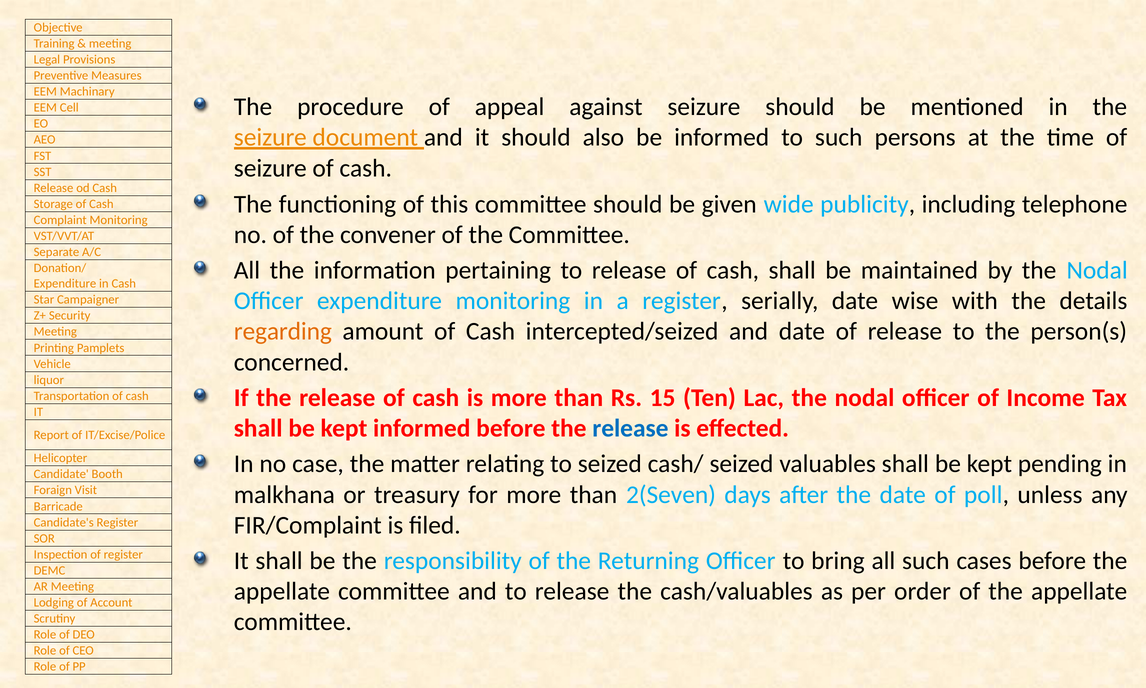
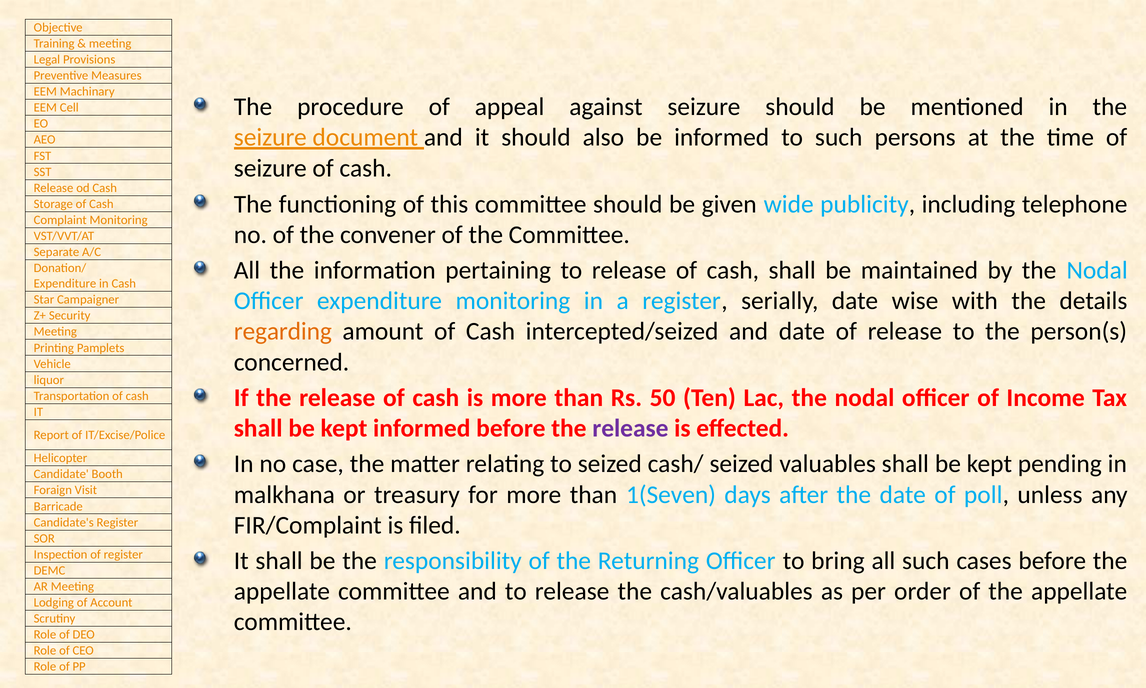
15: 15 -> 50
release at (630, 428) colour: blue -> purple
2(Seven: 2(Seven -> 1(Seven
